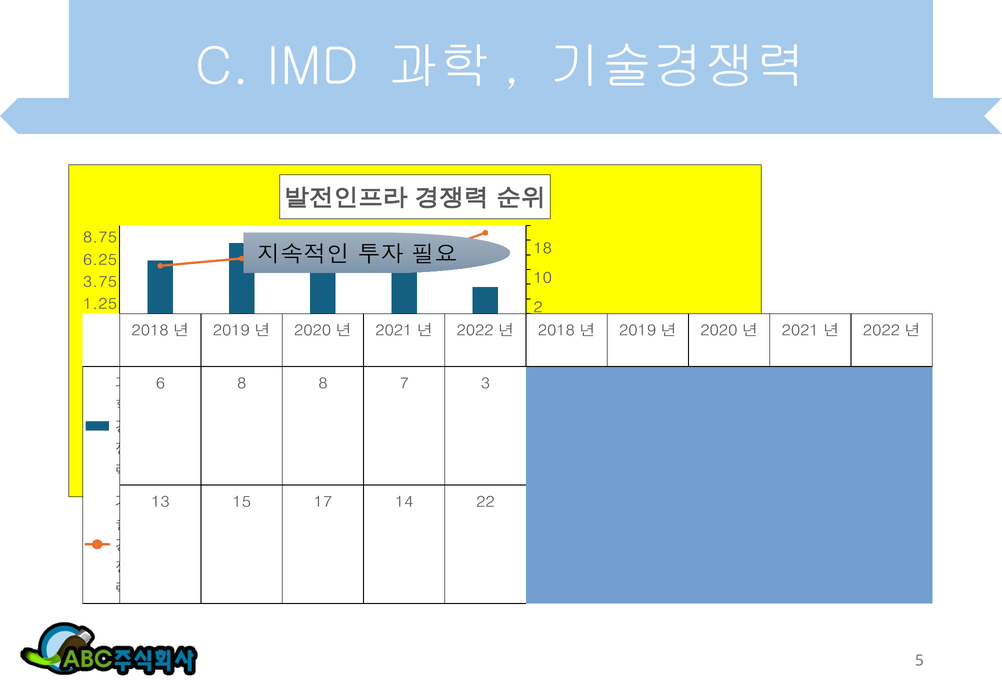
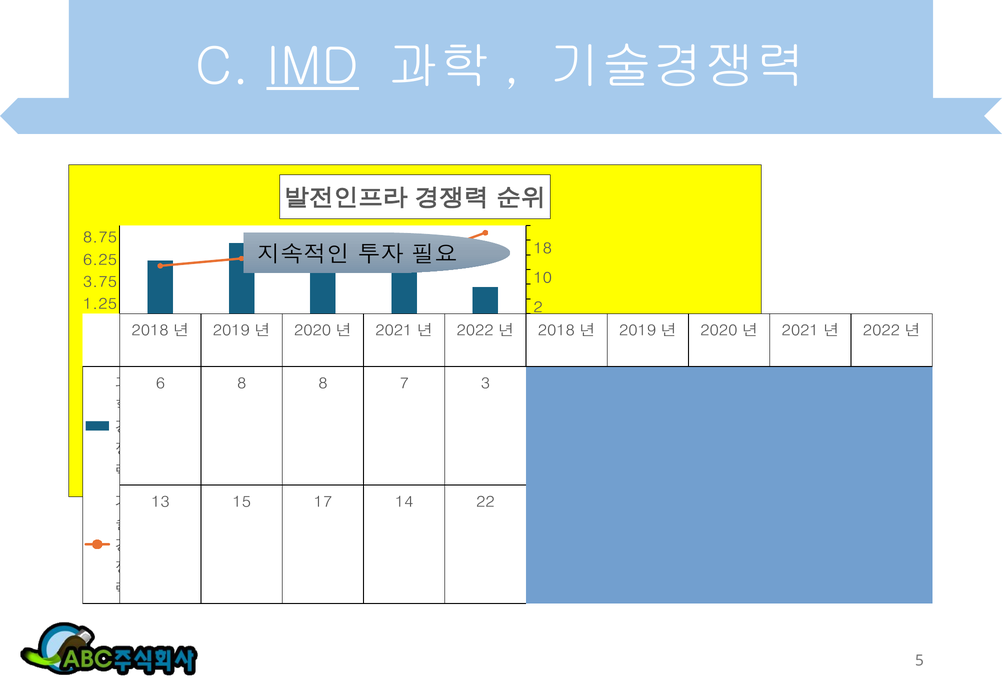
IMD underline: none -> present
